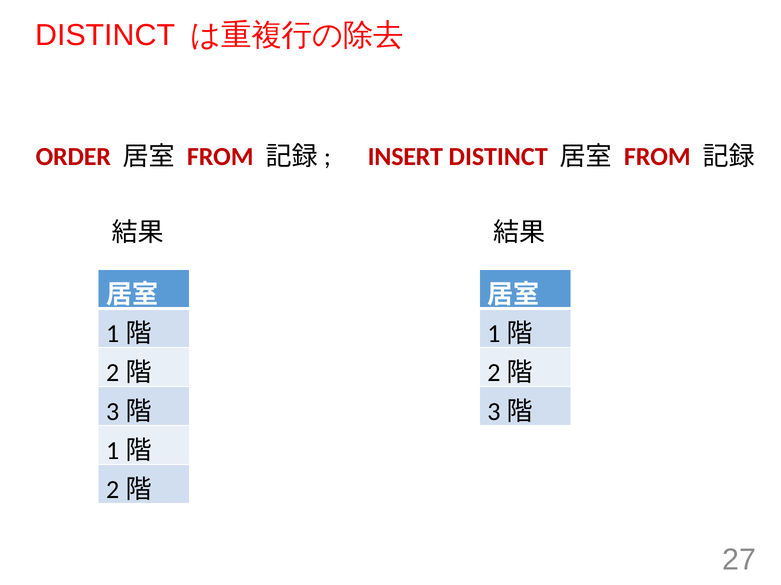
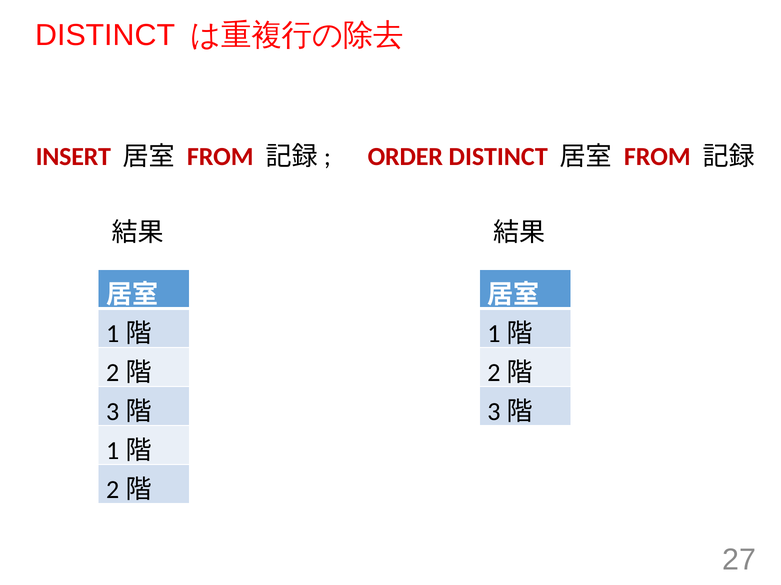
ORDER: ORDER -> INSERT
INSERT: INSERT -> ORDER
